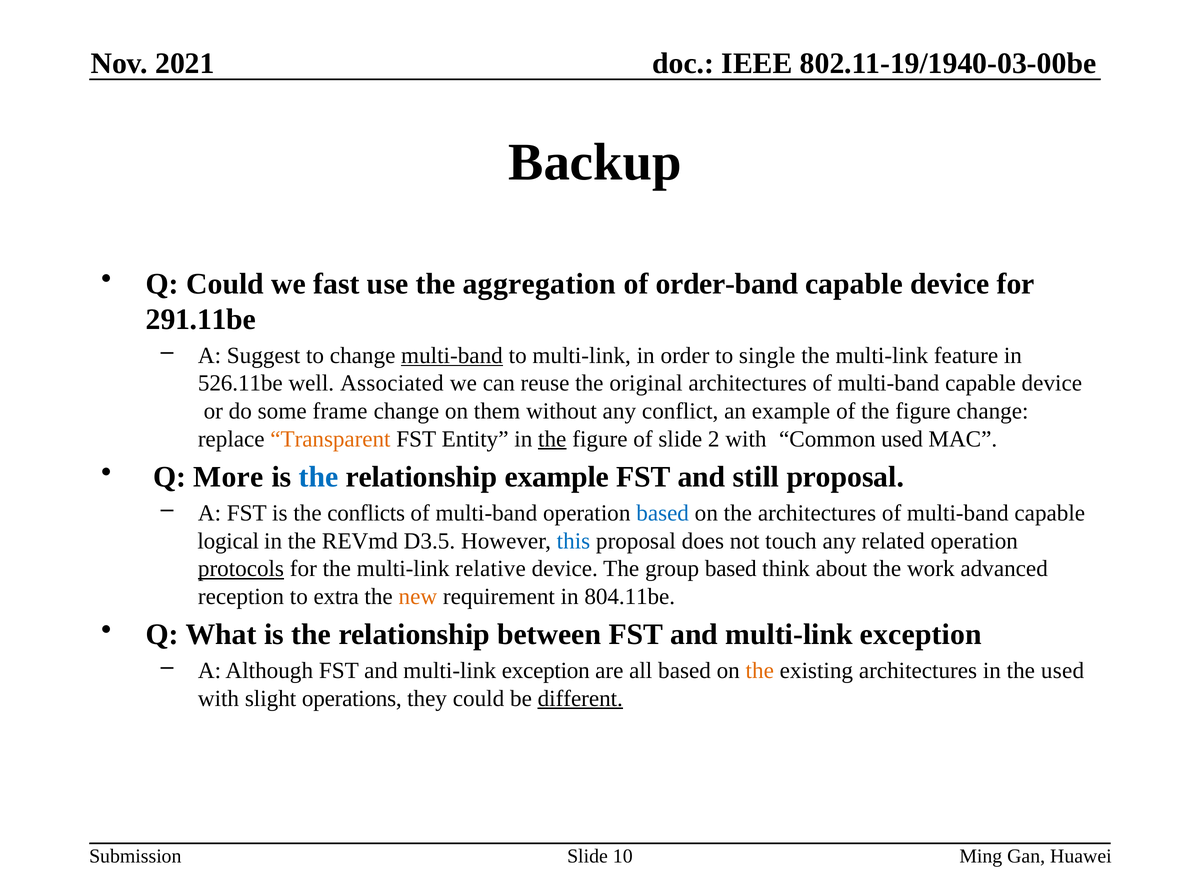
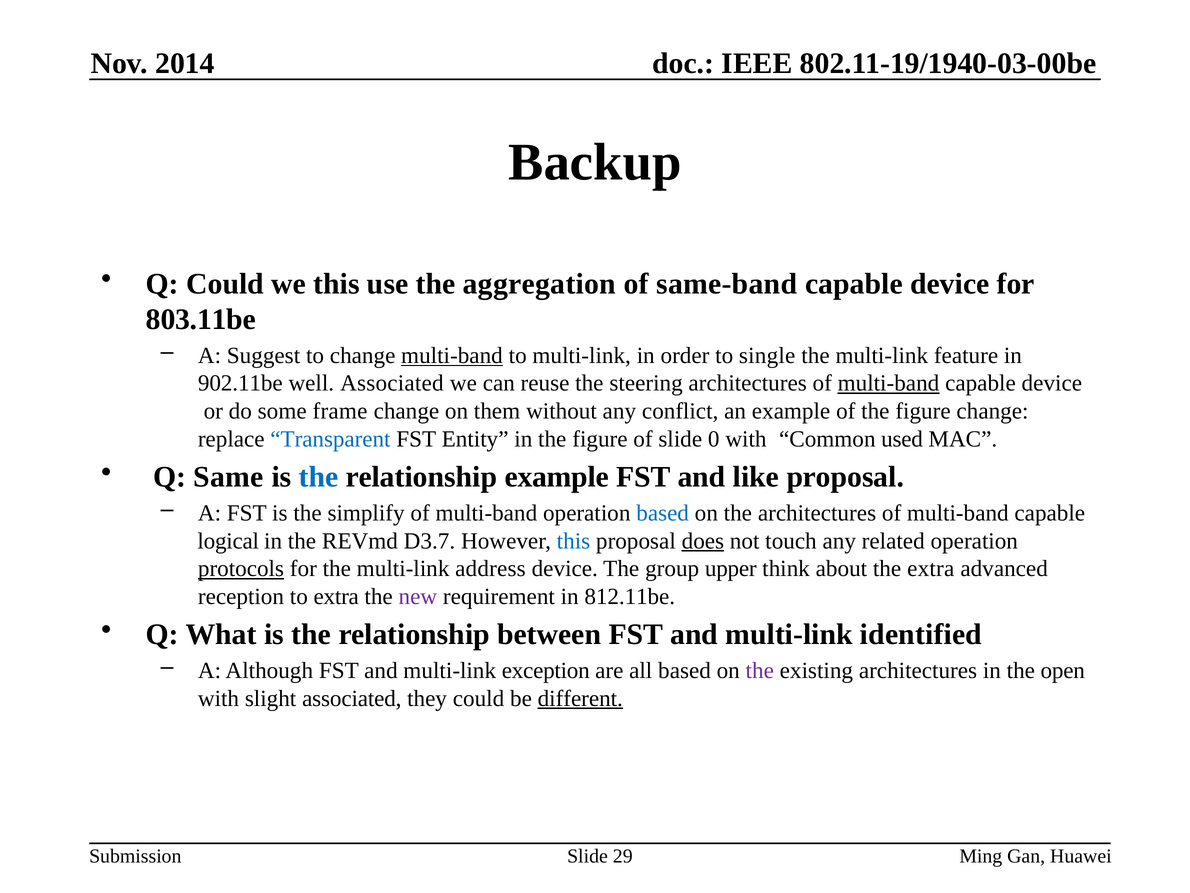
2021: 2021 -> 2014
we fast: fast -> this
order-band: order-band -> same-band
291.11be: 291.11be -> 803.11be
526.11be: 526.11be -> 902.11be
original: original -> steering
multi-band at (888, 383) underline: none -> present
Transparent colour: orange -> blue
the at (552, 439) underline: present -> none
2: 2 -> 0
More: More -> Same
still: still -> like
conflicts: conflicts -> simplify
D3.5: D3.5 -> D3.7
does underline: none -> present
relative: relative -> address
group based: based -> upper
the work: work -> extra
new colour: orange -> purple
804.11be: 804.11be -> 812.11be
exception at (921, 634): exception -> identified
the at (760, 670) colour: orange -> purple
the used: used -> open
slight operations: operations -> associated
10: 10 -> 29
